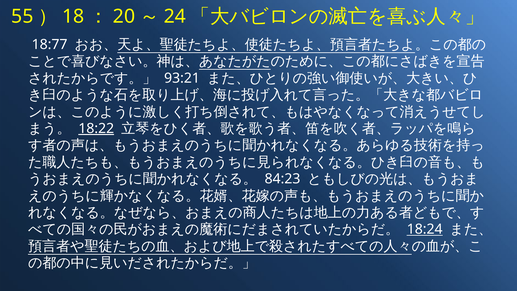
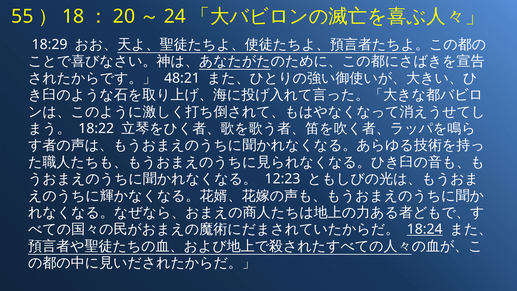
18:77: 18:77 -> 18:29
93:21: 93:21 -> 48:21
18:22 underline: present -> none
84:23: 84:23 -> 12:23
